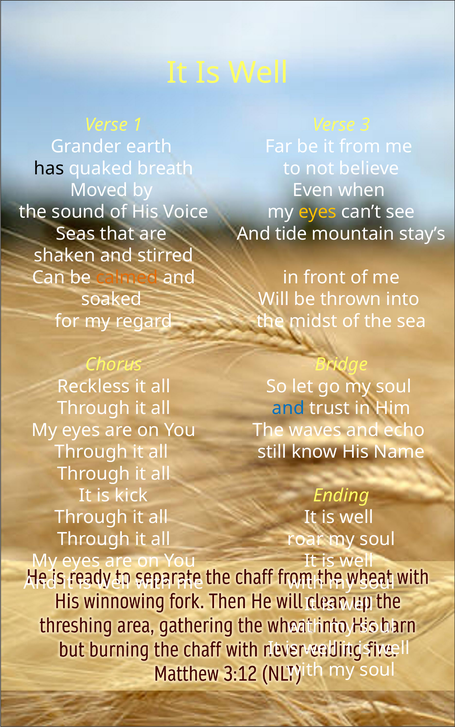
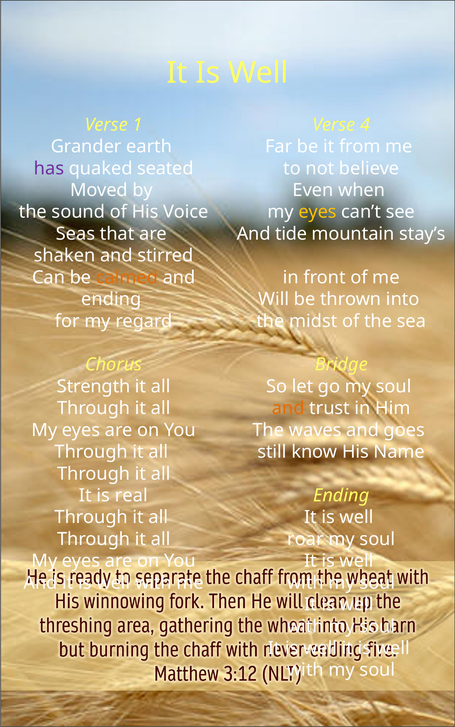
3: 3 -> 4
has colour: black -> purple
breath: breath -> seated
soaked at (111, 300): soaked -> ending
Reckless: Reckless -> Strength
and at (288, 409) colour: blue -> orange
echo: echo -> goes
kick: kick -> real
